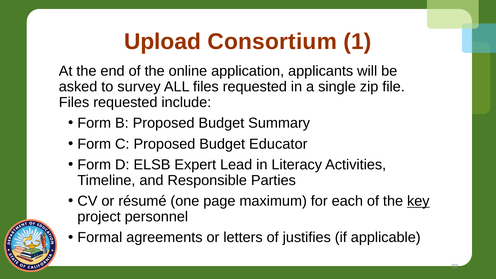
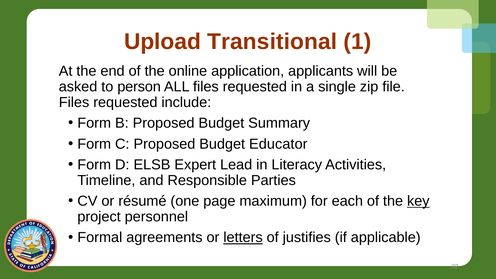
Consortium: Consortium -> Transitional
survey: survey -> person
letters underline: none -> present
